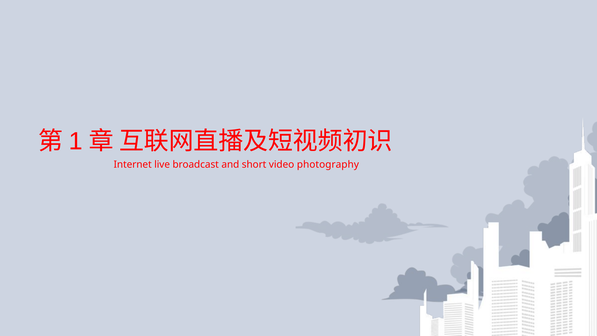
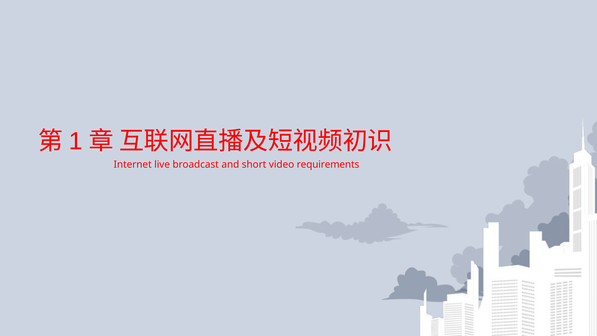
photography: photography -> requirements
